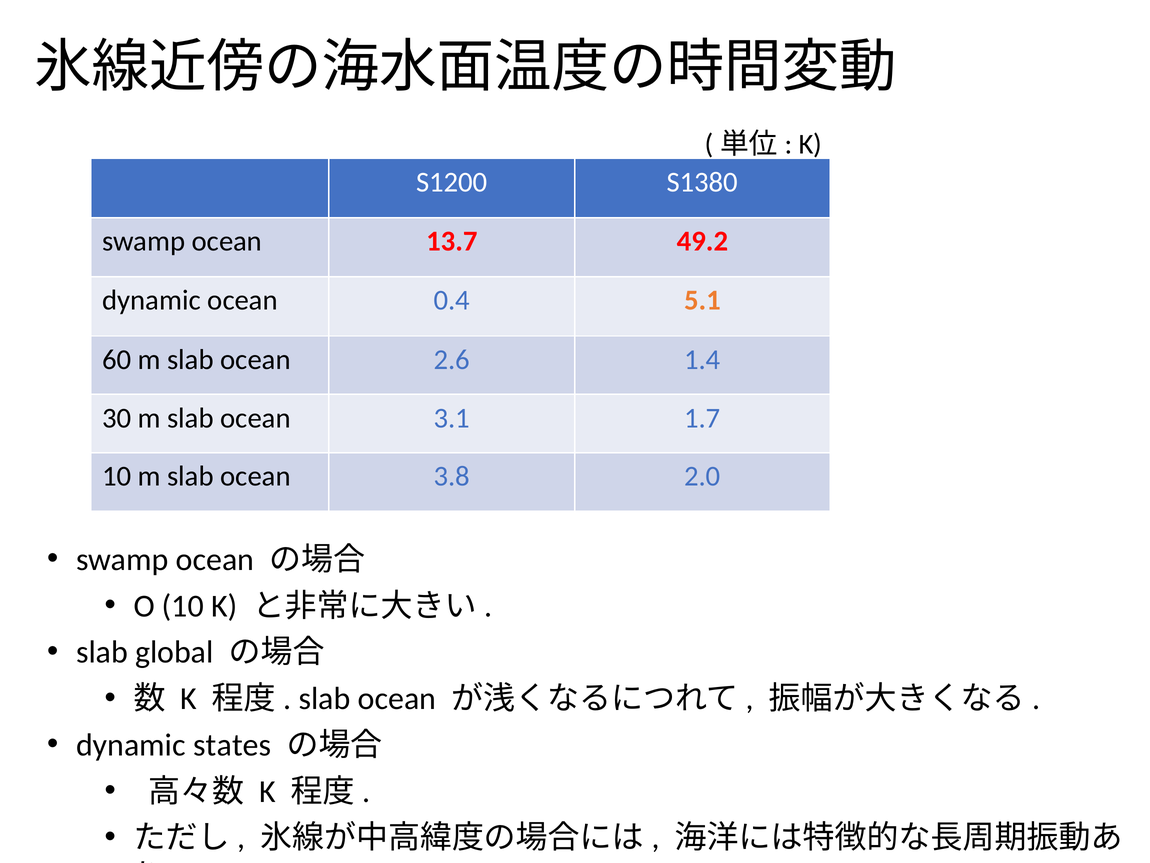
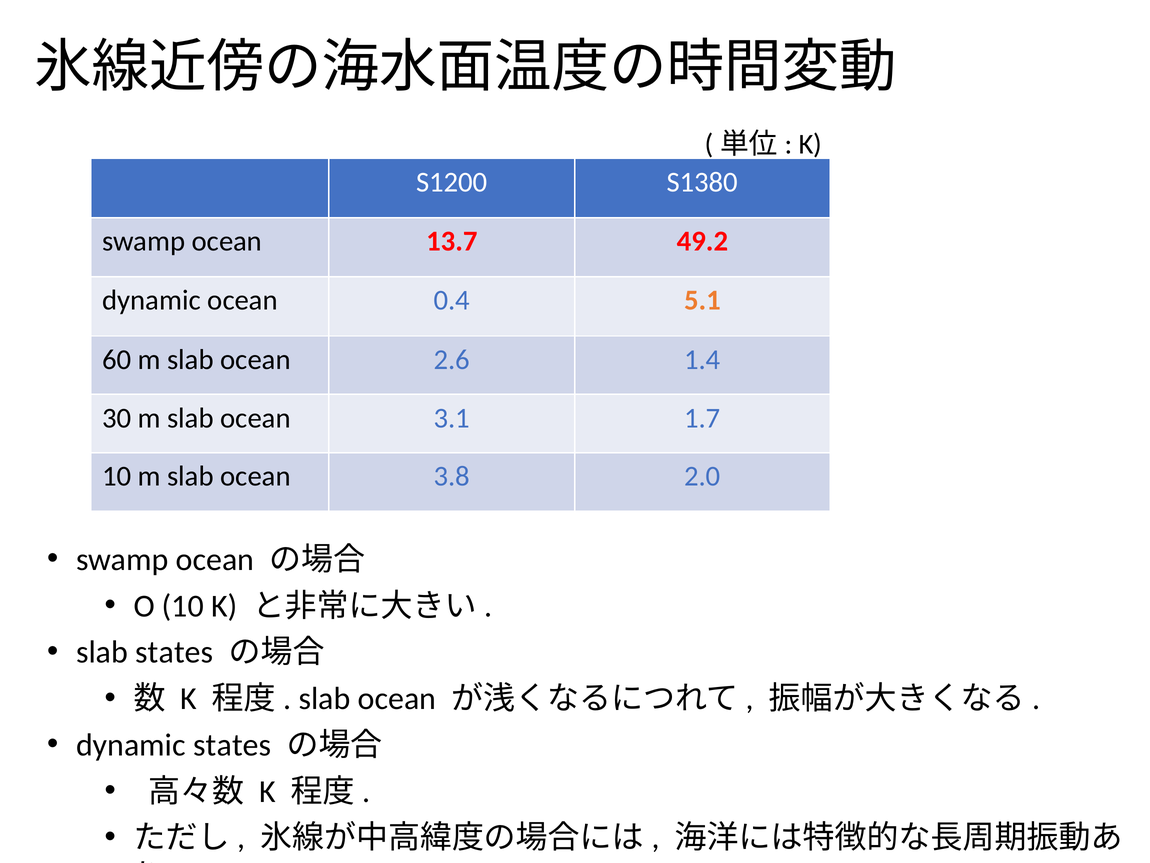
slab global: global -> states
